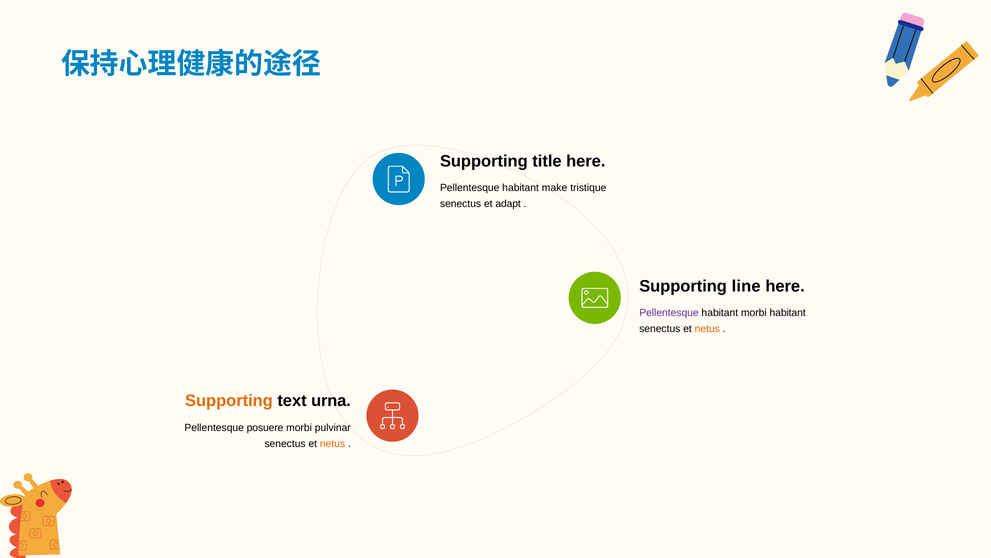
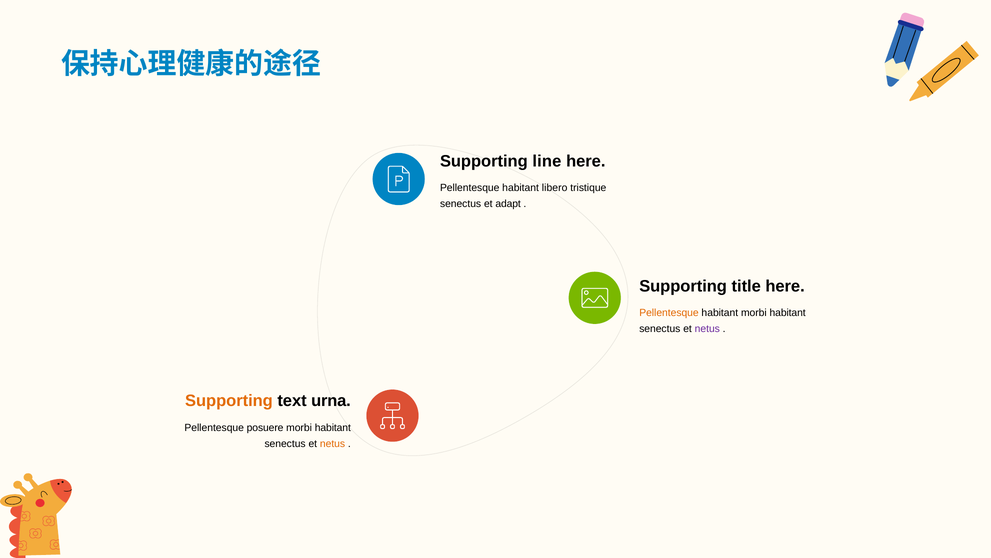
title: title -> line
make: make -> libero
line: line -> title
Pellentesque at (669, 313) colour: purple -> orange
netus at (707, 329) colour: orange -> purple
pulvinar at (333, 427): pulvinar -> habitant
